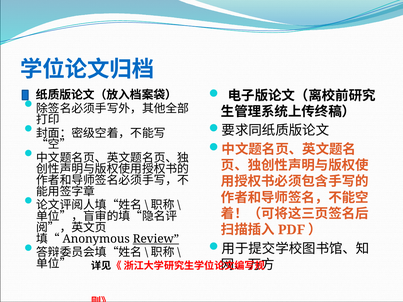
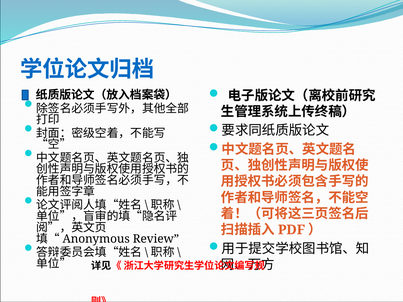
Review underline: present -> none
